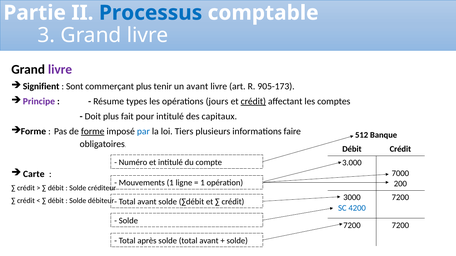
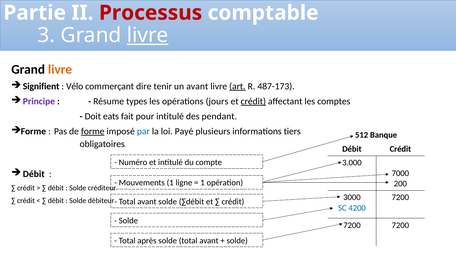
Processus colour: blue -> red
livre at (148, 35) underline: none -> present
livre at (60, 69) colour: purple -> orange
Sont: Sont -> Vélo
commerçant plus: plus -> dire
art underline: none -> present
905-173: 905-173 -> 487-173
Doit plus: plus -> eats
capitaux: capitaux -> pendant
Tiers: Tiers -> Payé
faire: faire -> tiers
Carte at (34, 174): Carte -> Débit
